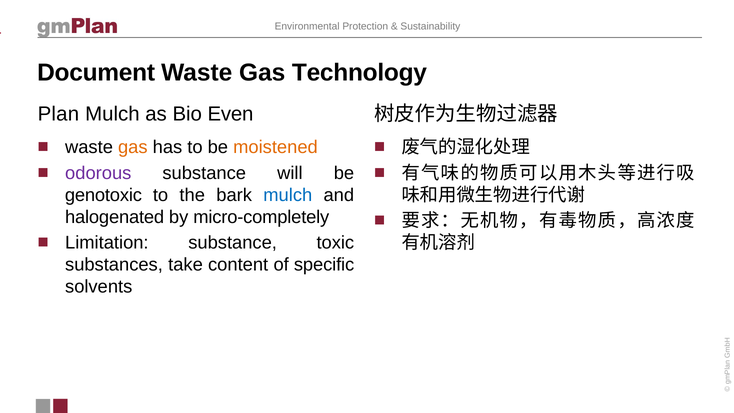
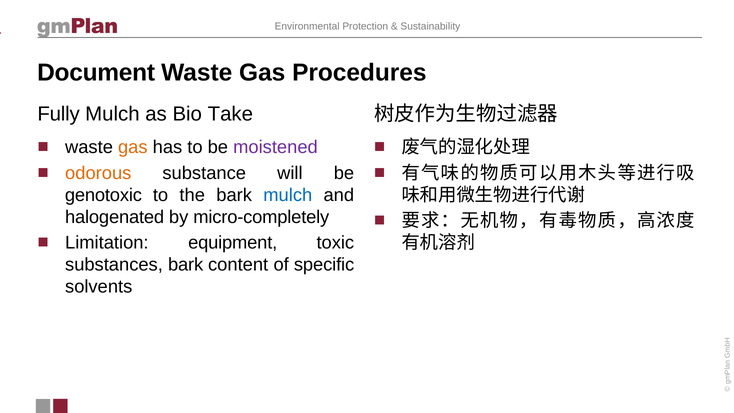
Technology: Technology -> Procedures
Plan: Plan -> Fully
Even: Even -> Take
moistened colour: orange -> purple
odorous colour: purple -> orange
Limitation substance: substance -> equipment
substances take: take -> bark
